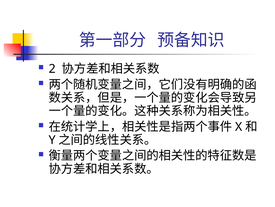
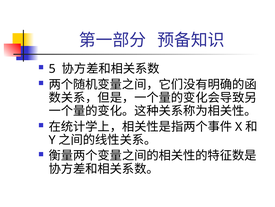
2: 2 -> 5
